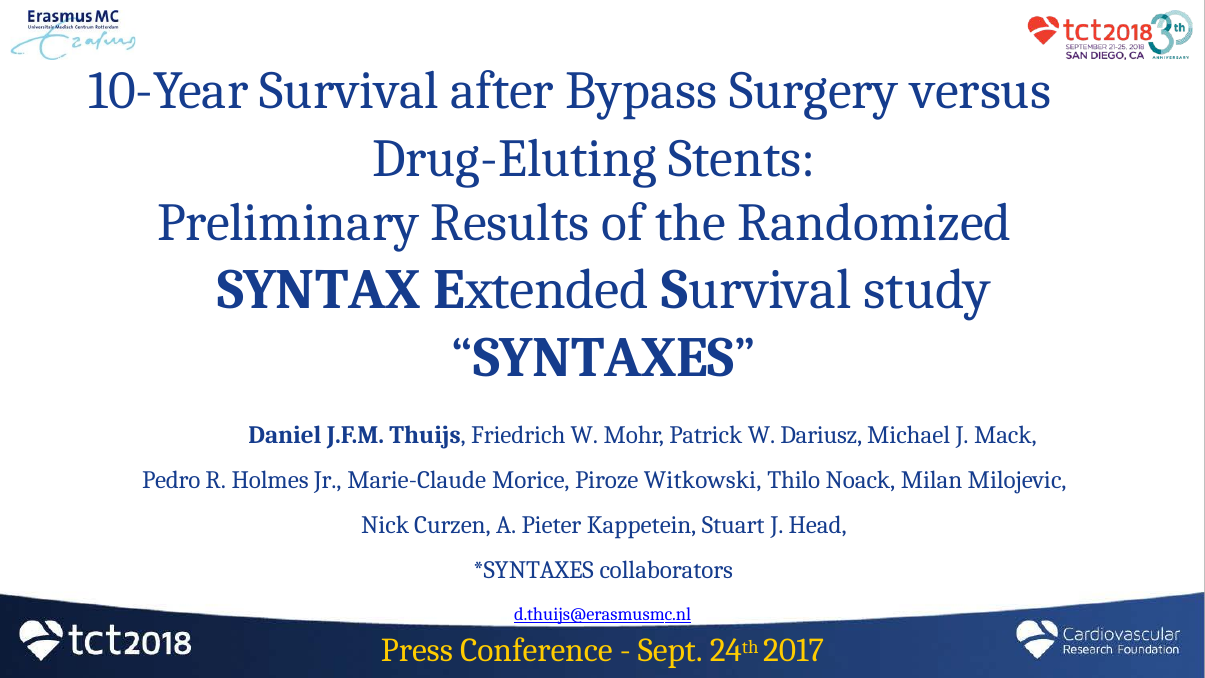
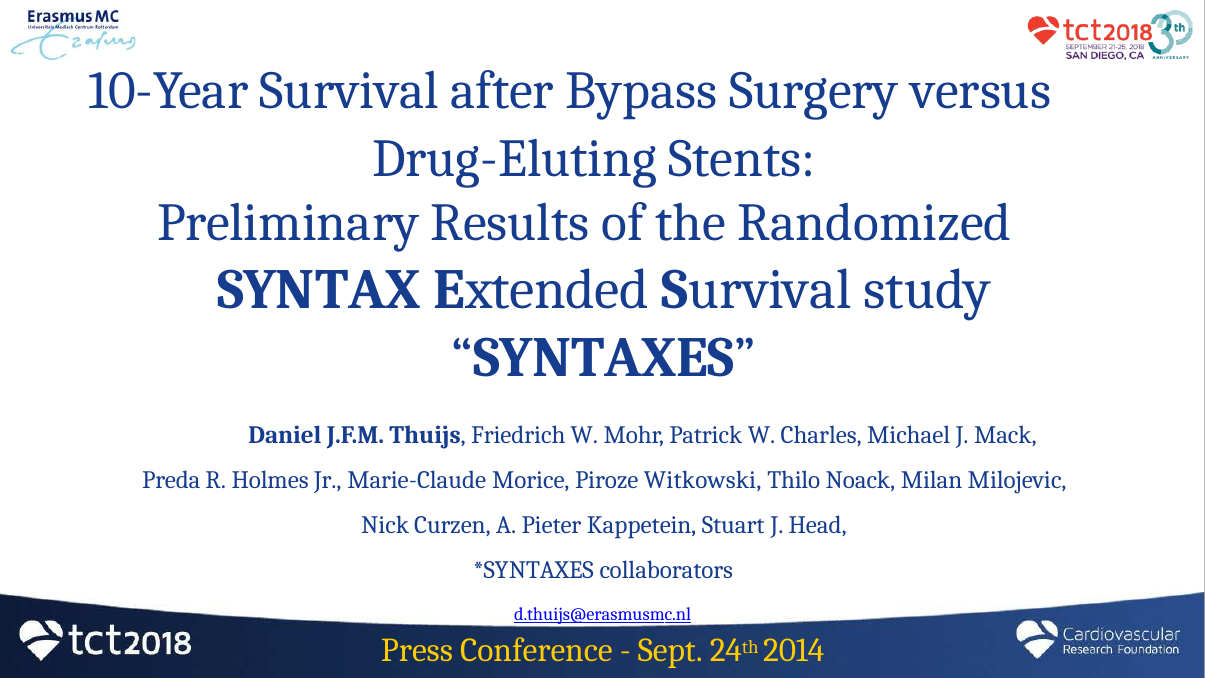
Dariusz: Dariusz -> Charles
Pedro: Pedro -> Preda
2017: 2017 -> 2014
